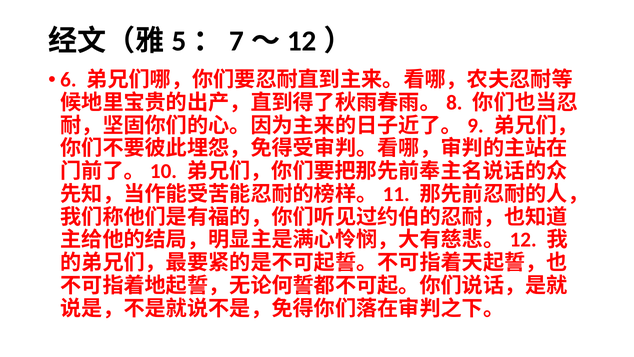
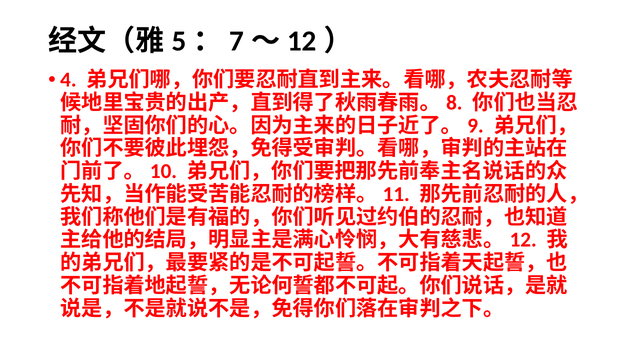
6: 6 -> 4
